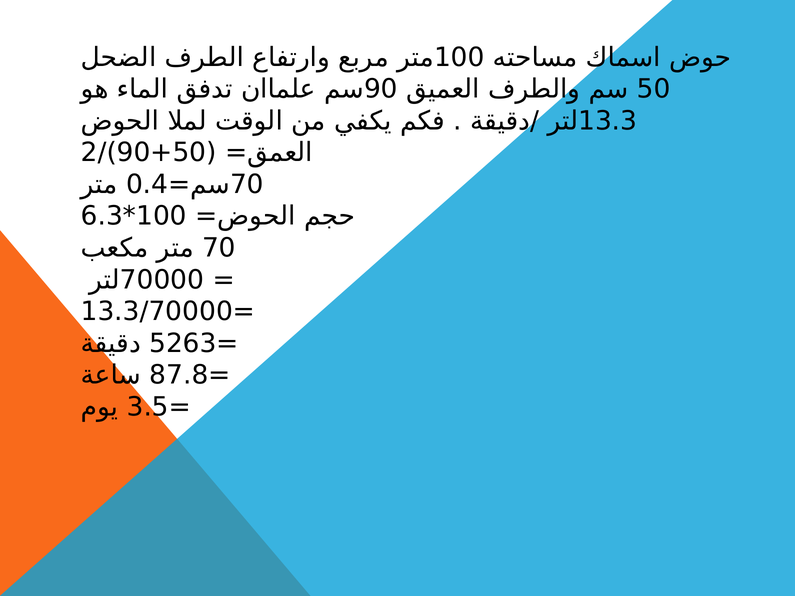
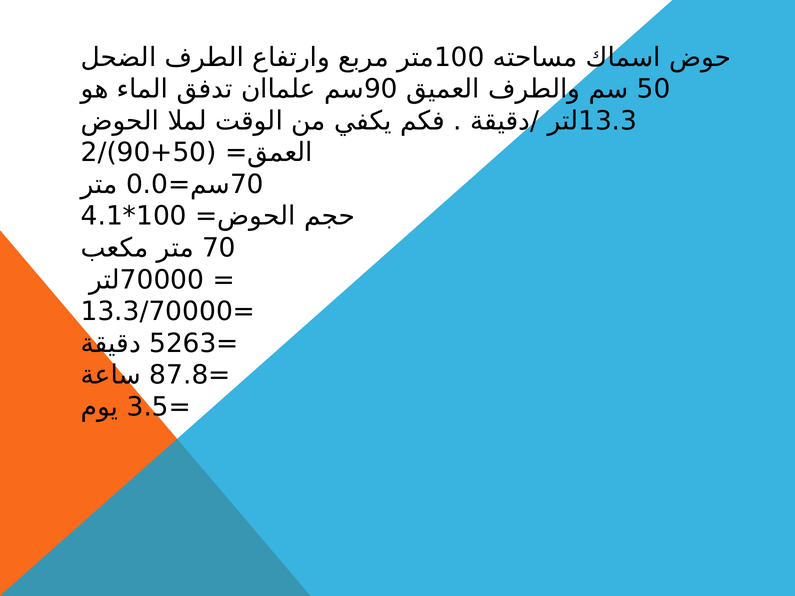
0.4: 0.4 -> 0.0
6.3: 6.3 -> 4.1
